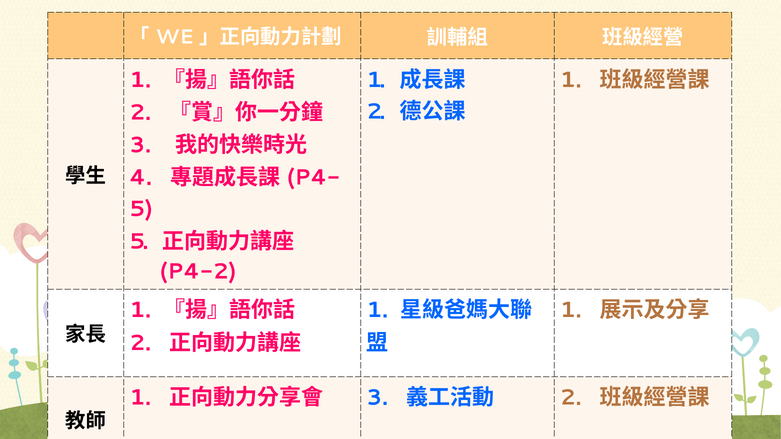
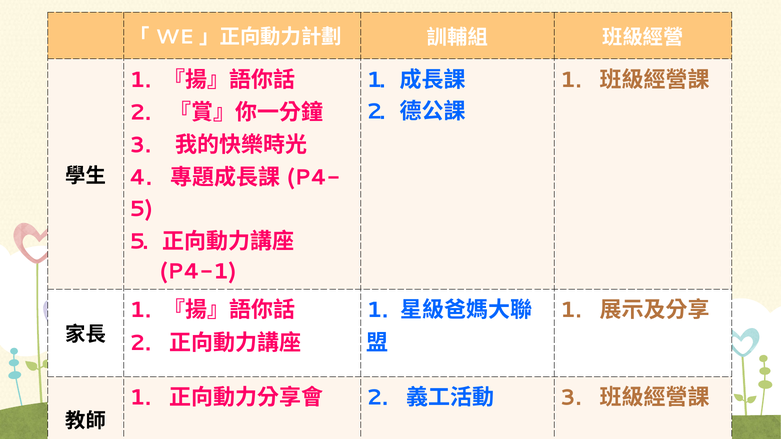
P4-2: P4-2 -> P4-1
3 at (377, 398): 3 -> 2
2 at (571, 398): 2 -> 3
